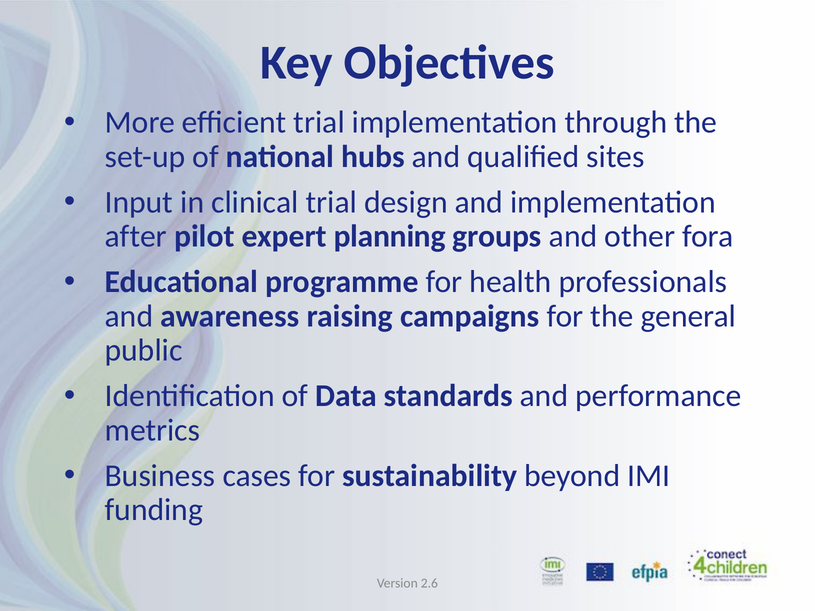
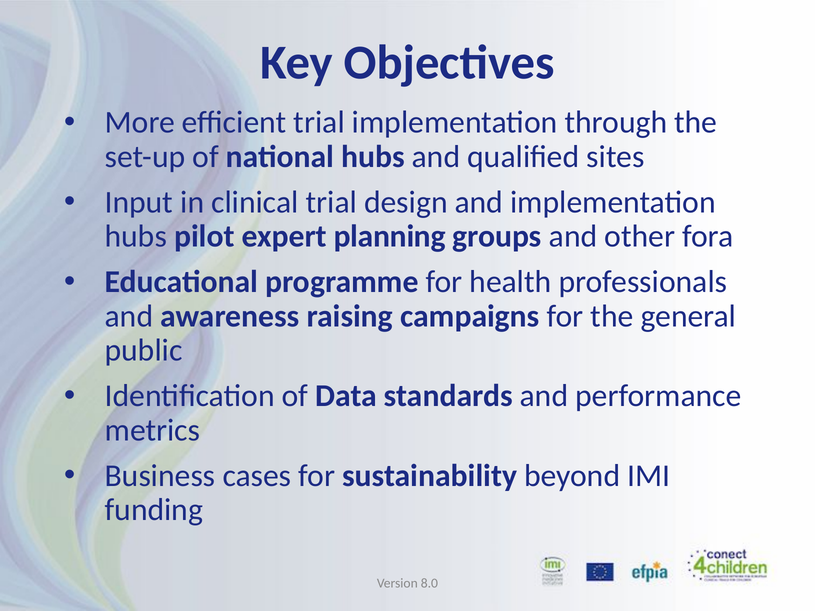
after at (136, 236): after -> hubs
2.6: 2.6 -> 8.0
